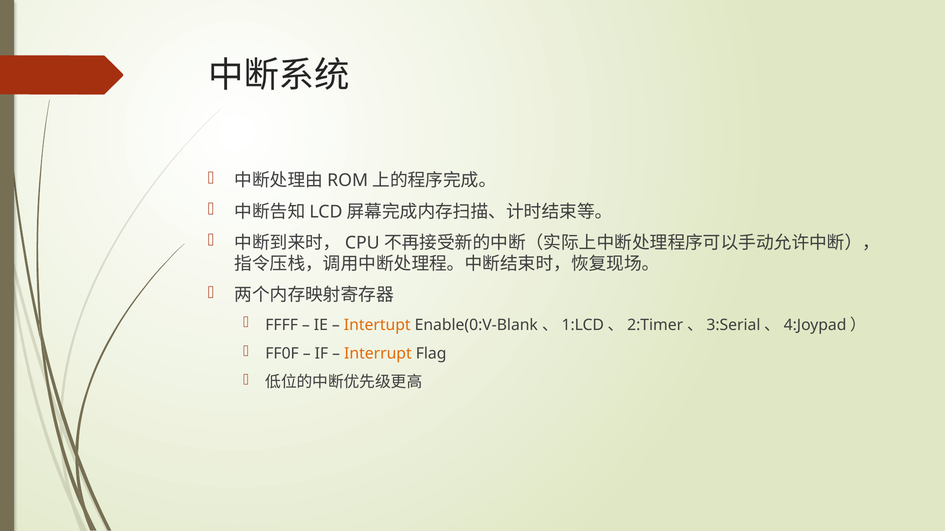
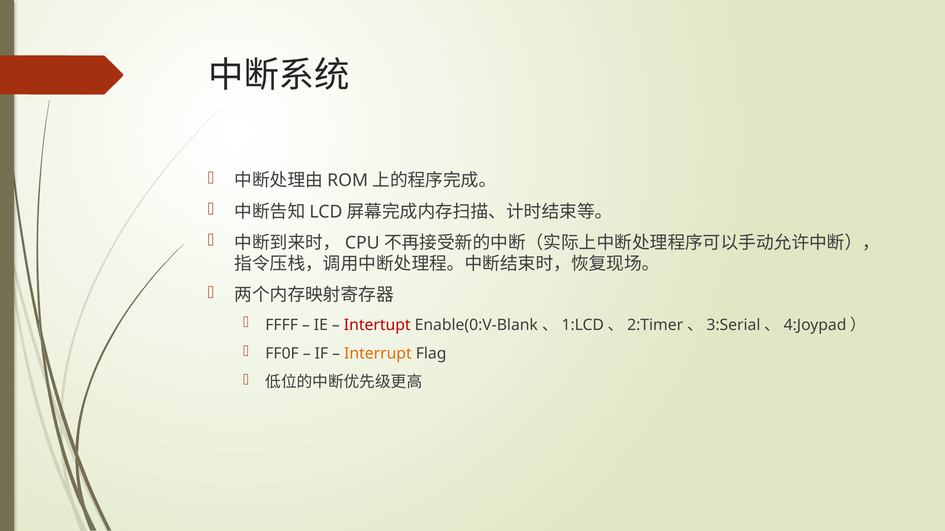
Intertupt colour: orange -> red
